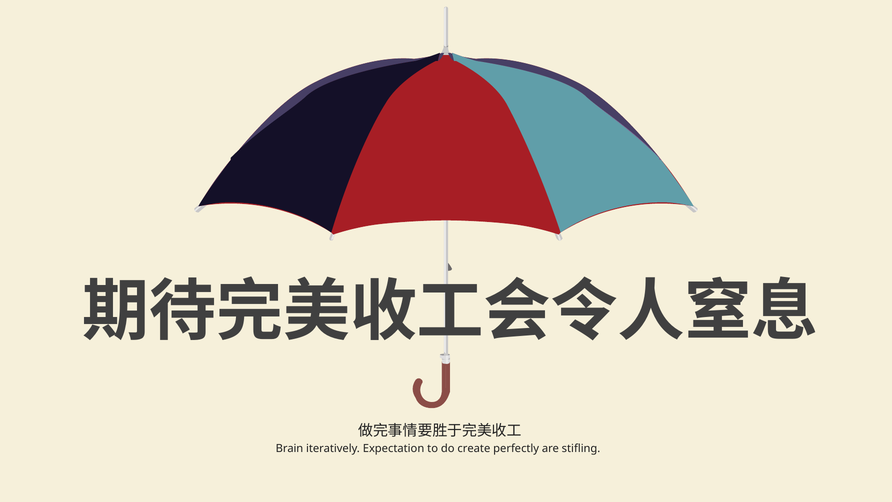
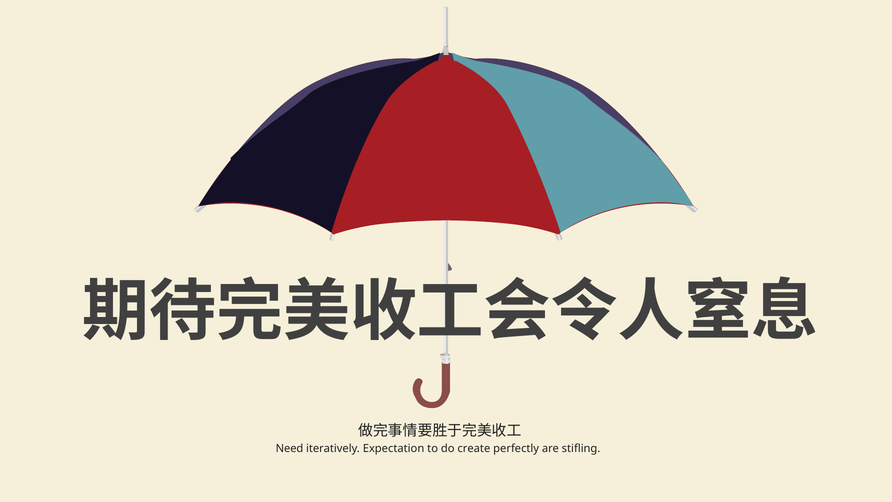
Brain: Brain -> Need
